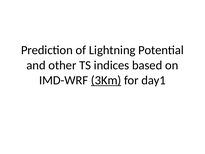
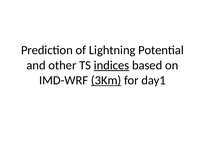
indices underline: none -> present
